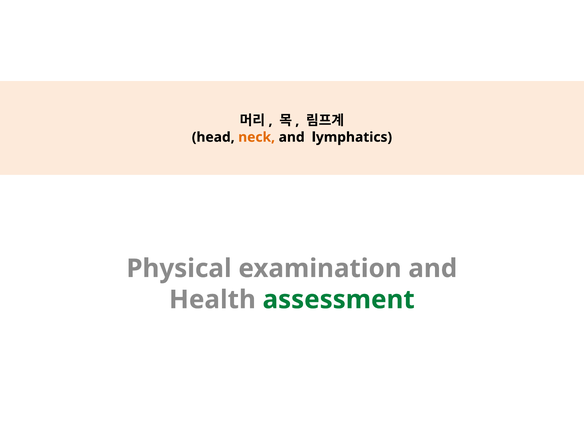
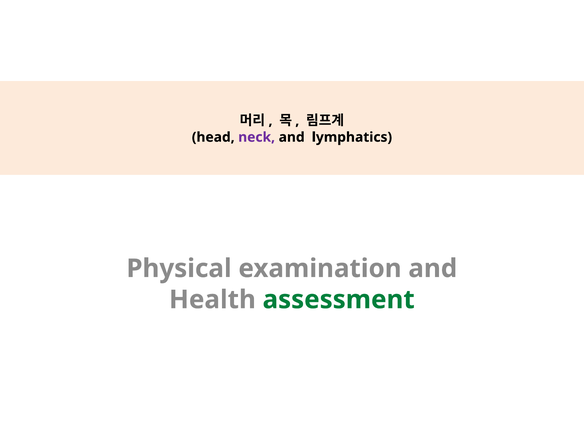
neck colour: orange -> purple
